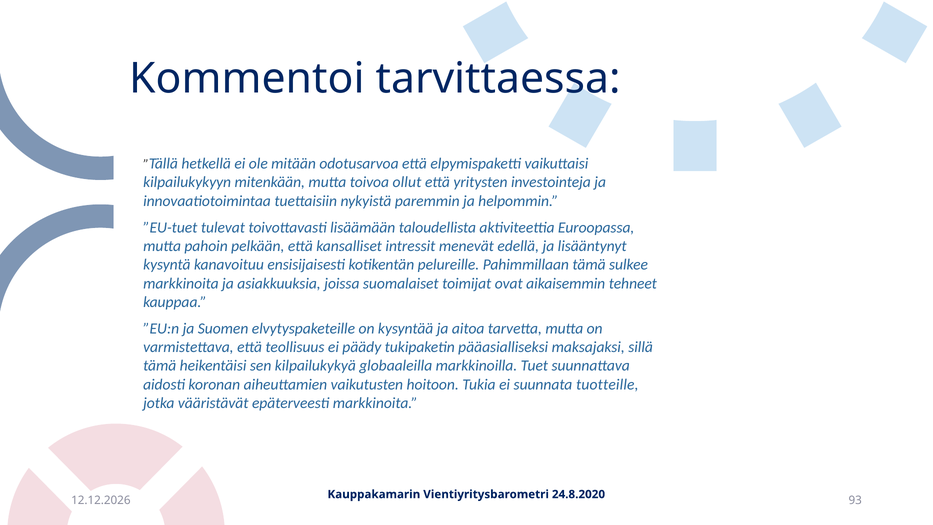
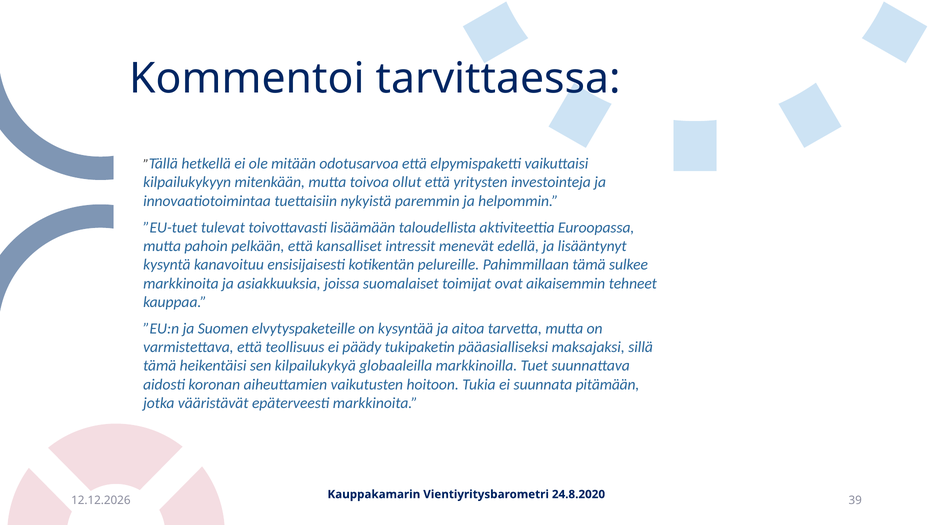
tuotteille: tuotteille -> pitämään
93: 93 -> 39
